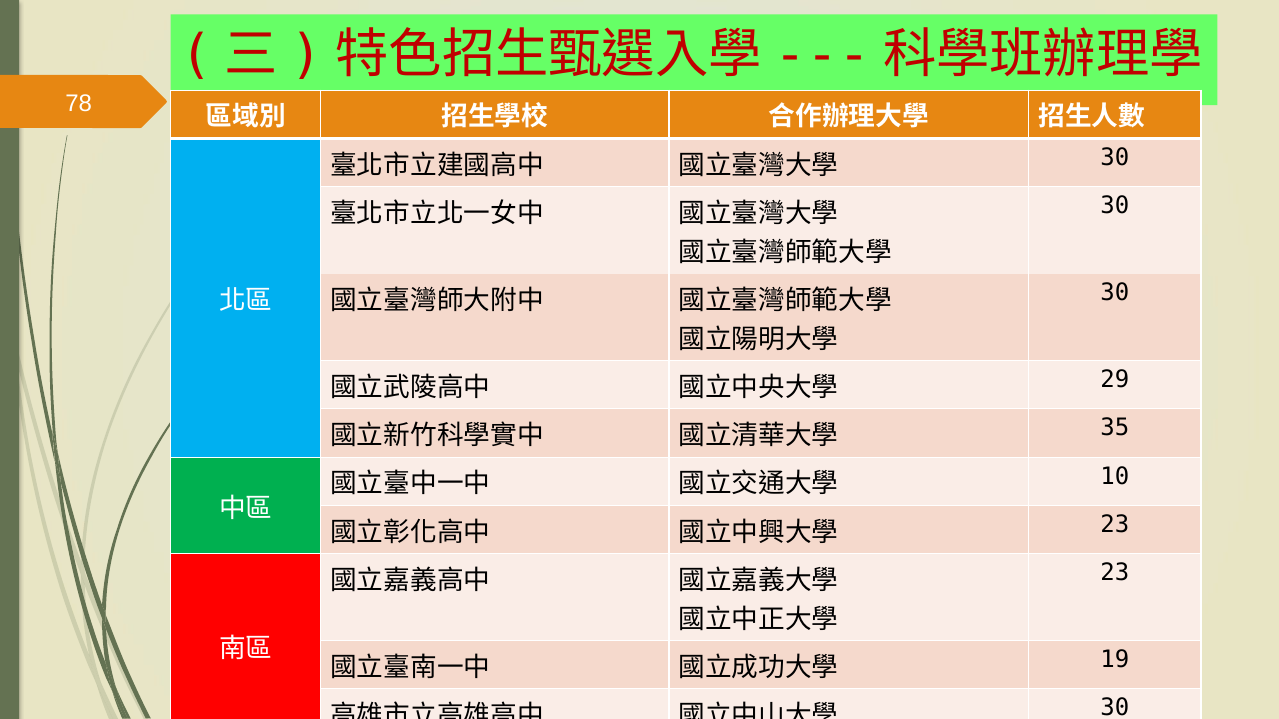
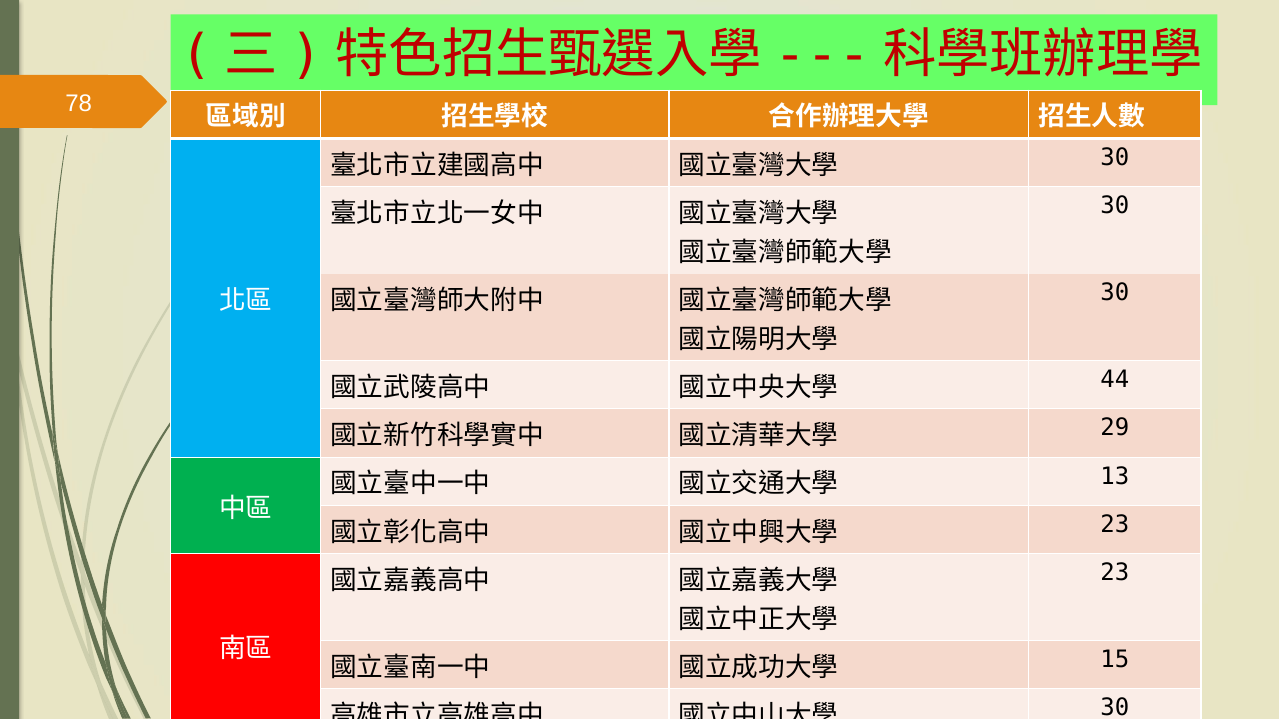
29: 29 -> 44
35: 35 -> 29
10: 10 -> 13
19: 19 -> 15
